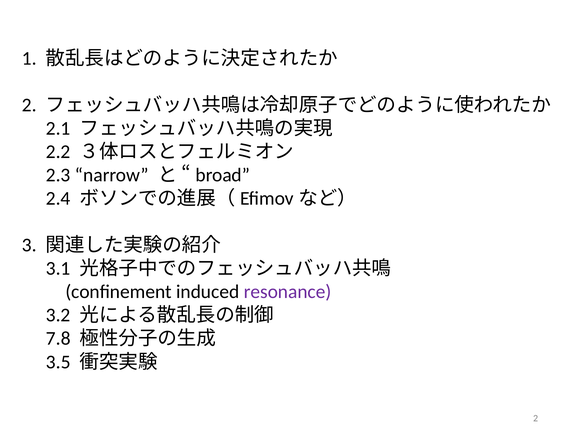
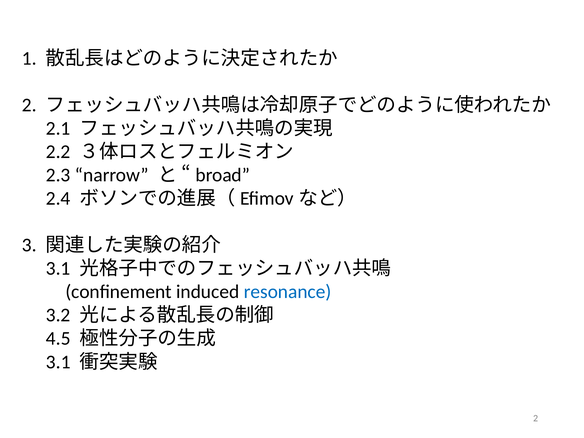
resonance colour: purple -> blue
7.8: 7.8 -> 4.5
3.5 at (58, 362): 3.5 -> 3.1
